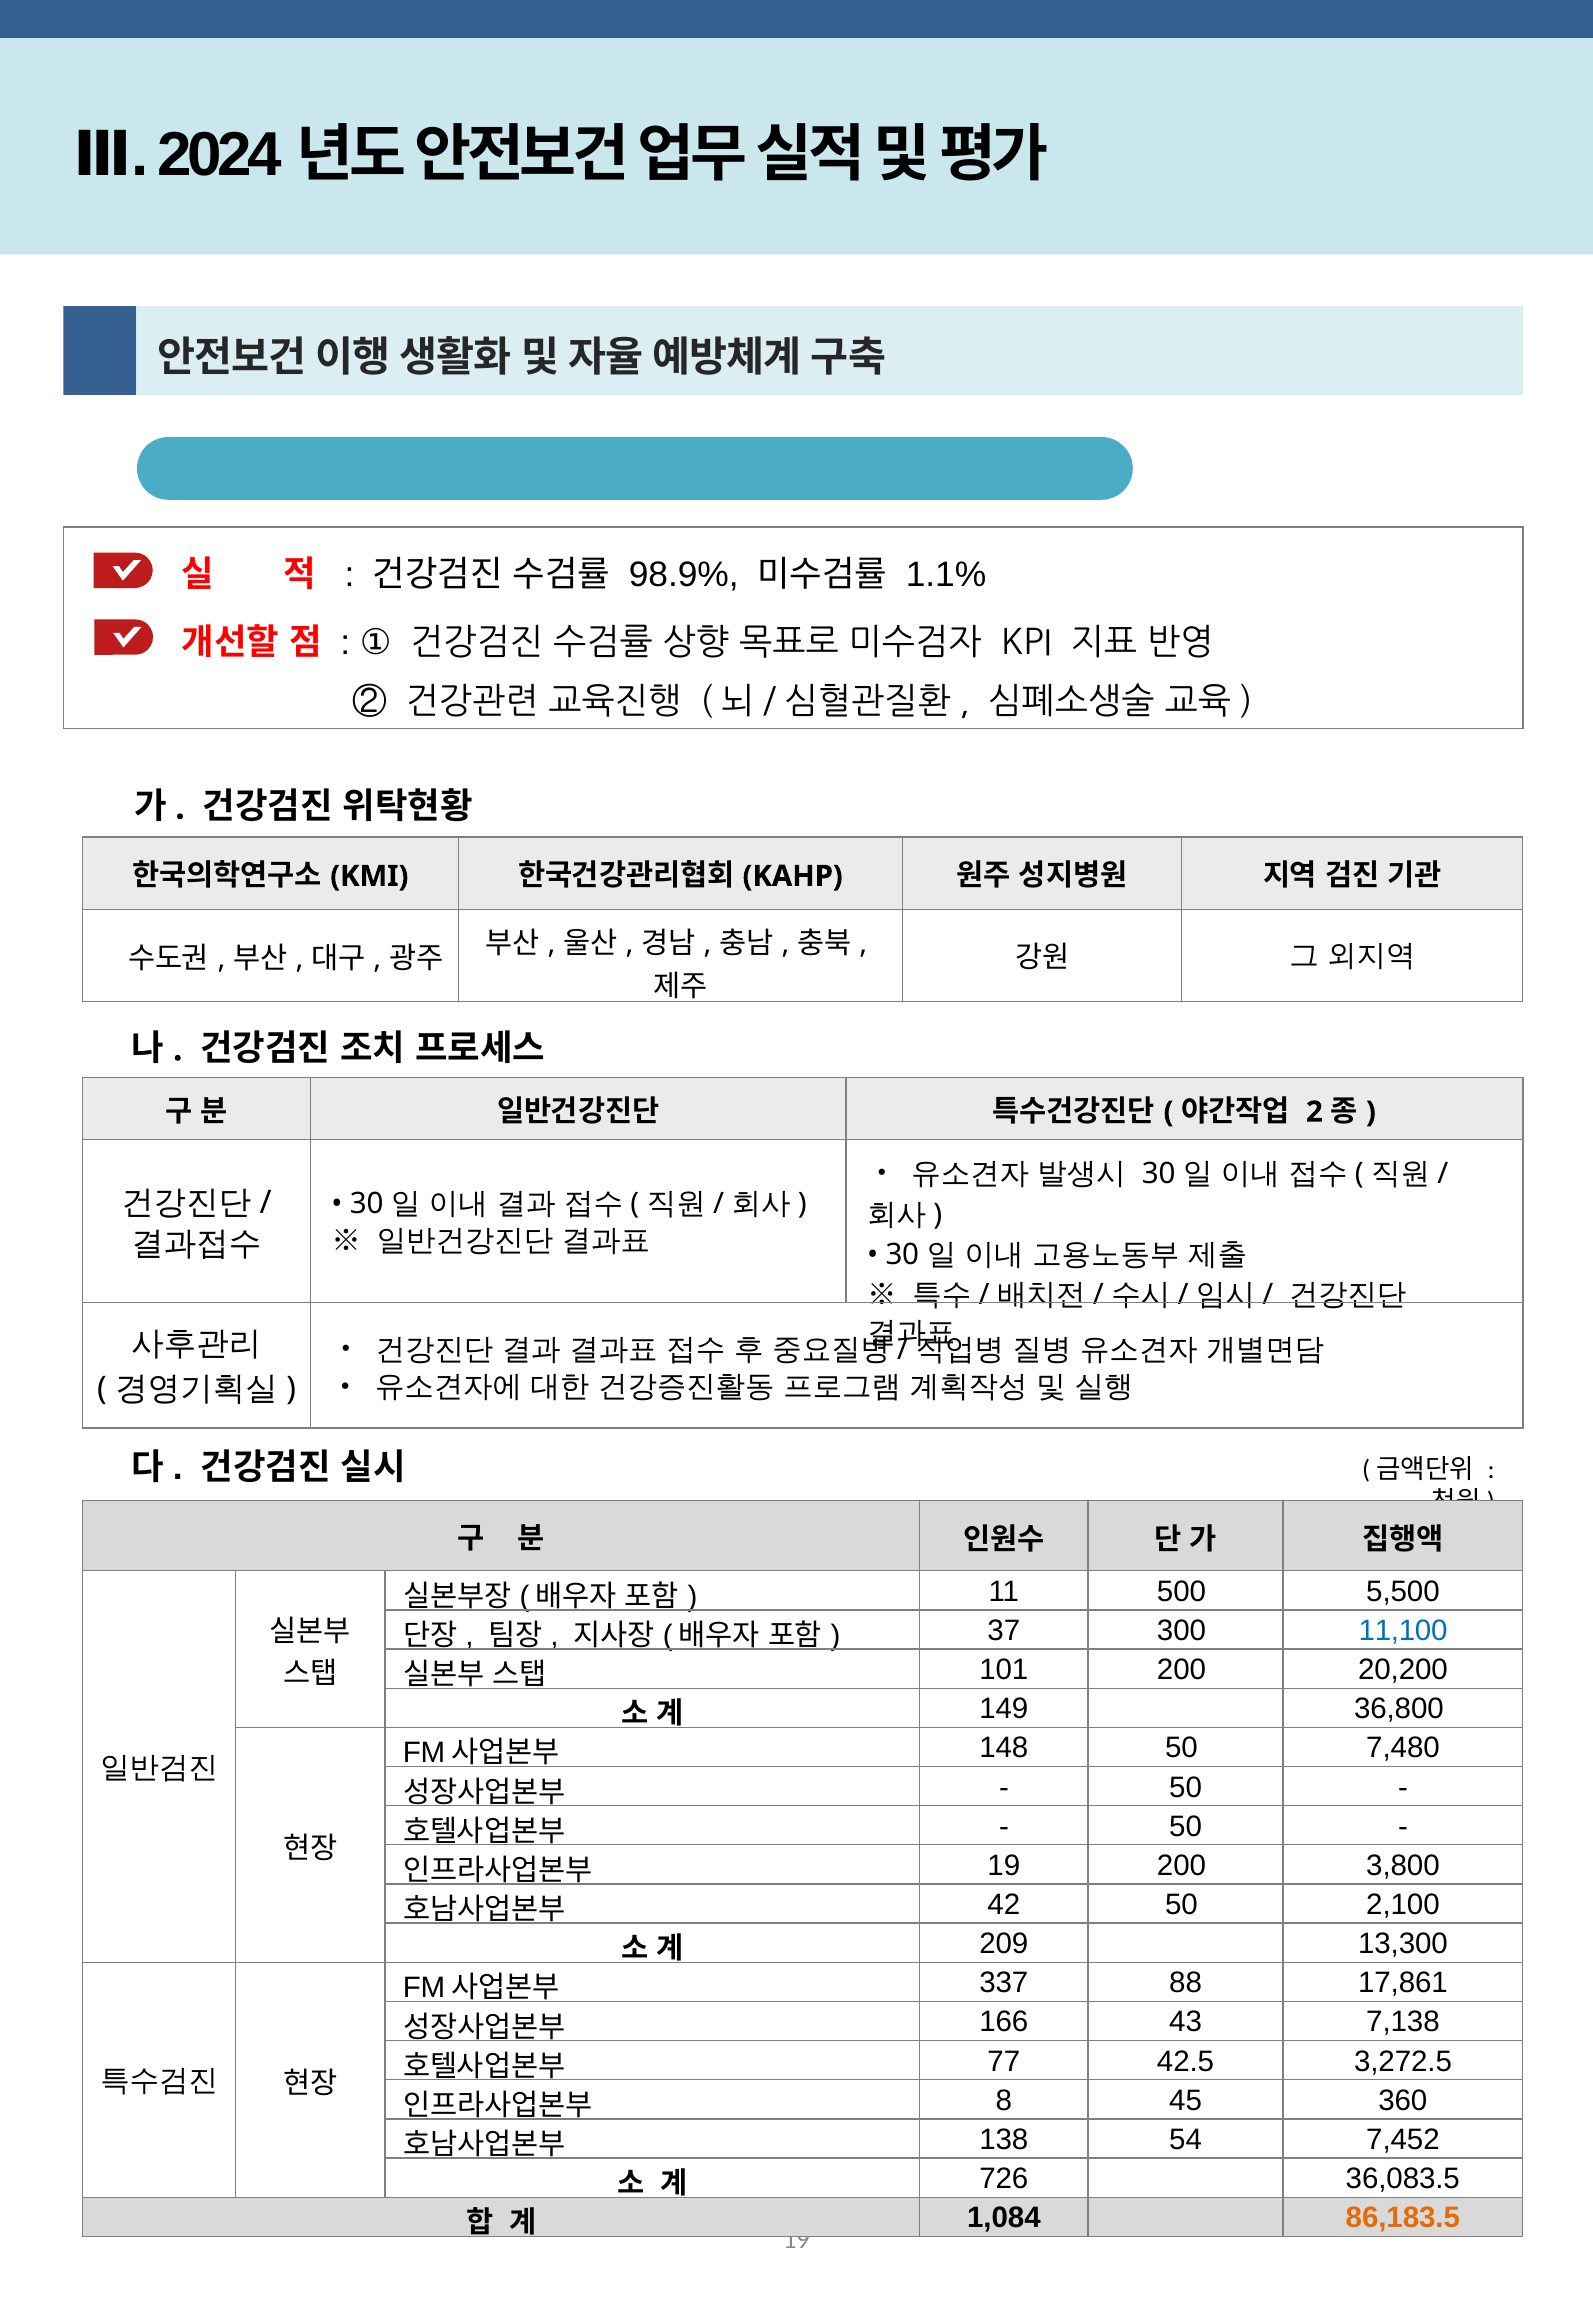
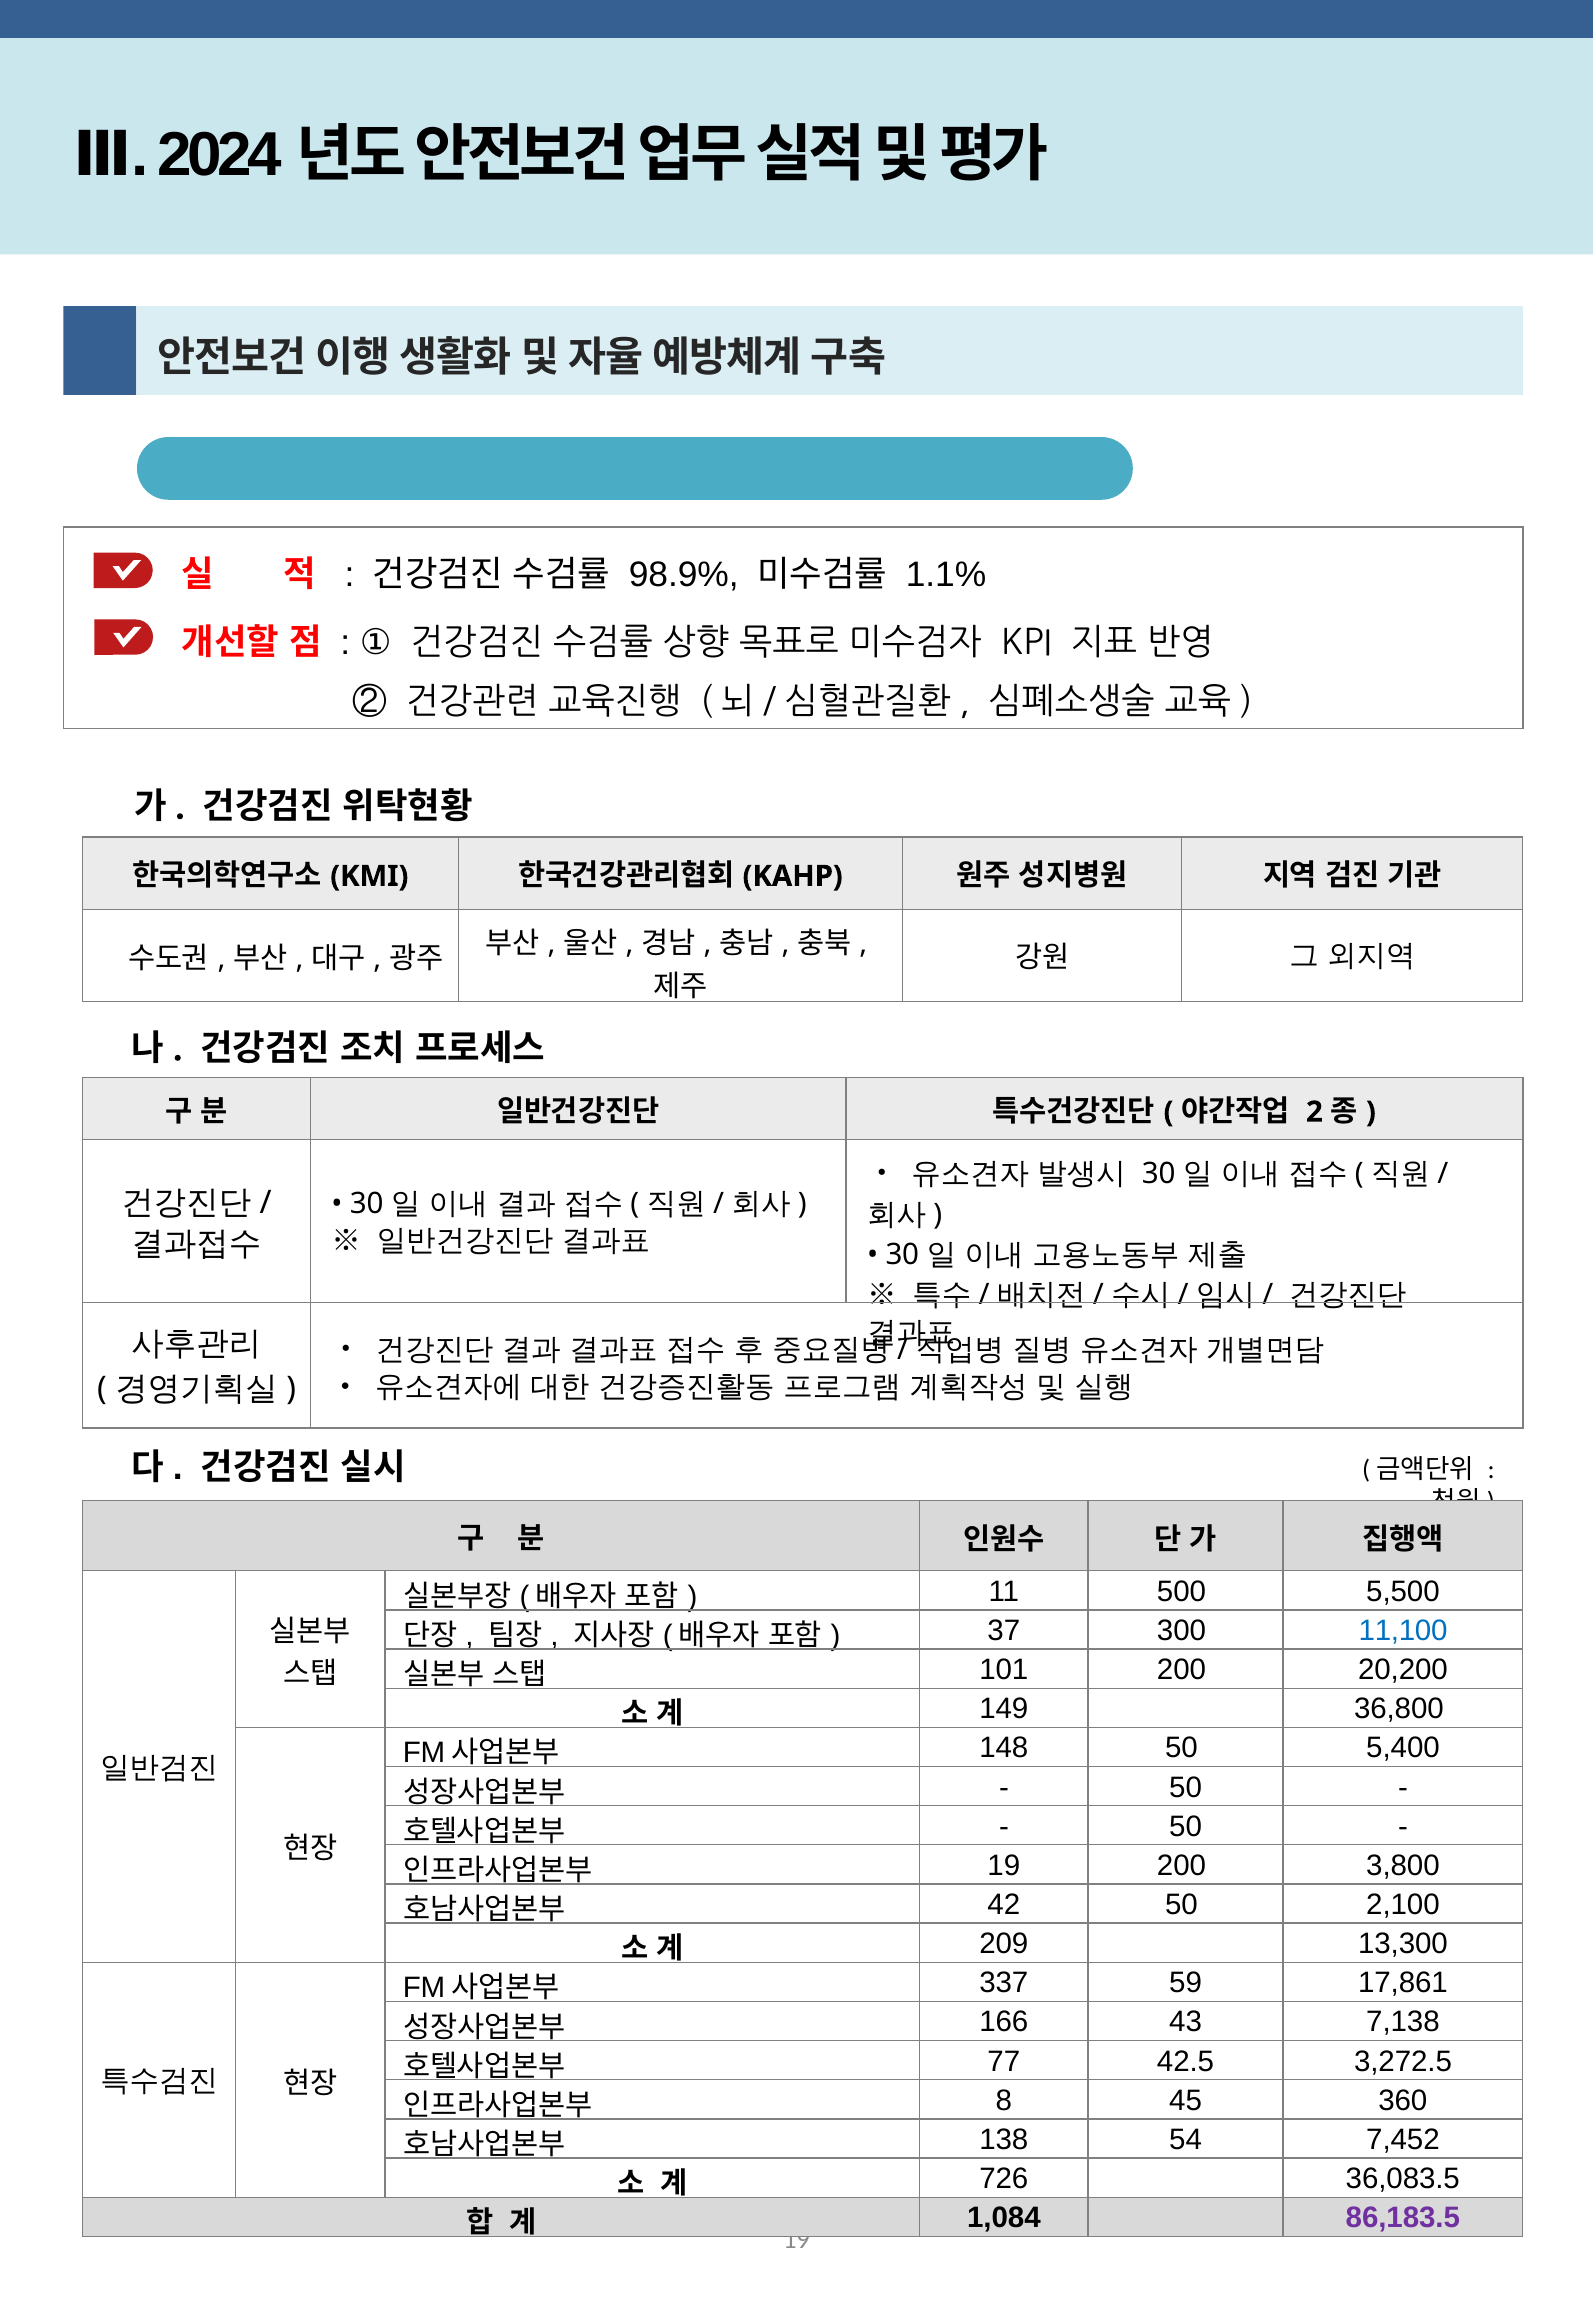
7,480: 7,480 -> 5,400
88: 88 -> 59
86,183.5 colour: orange -> purple
